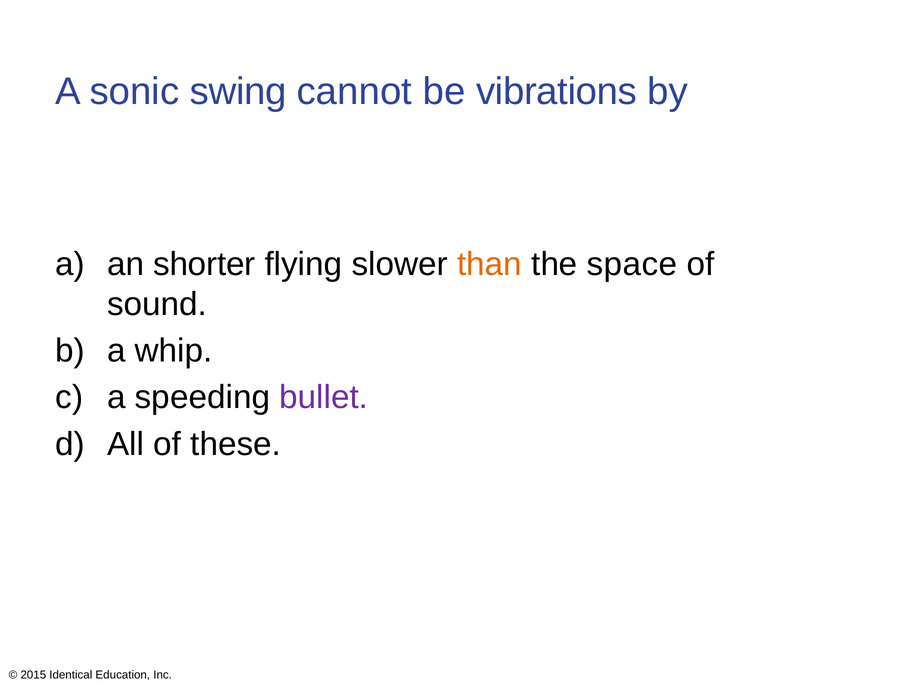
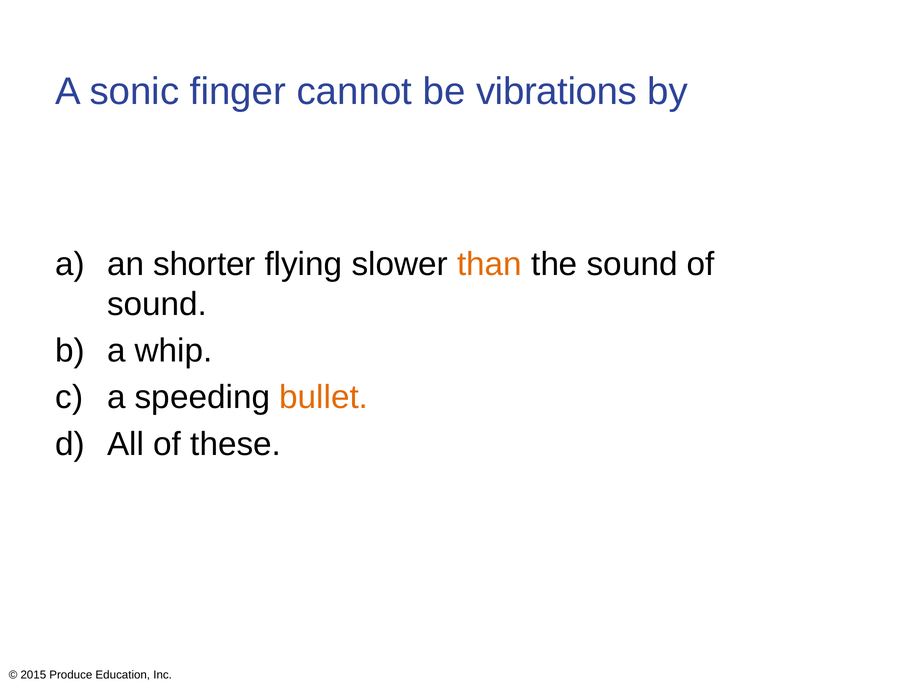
swing: swing -> finger
the space: space -> sound
bullet colour: purple -> orange
Identical: Identical -> Produce
